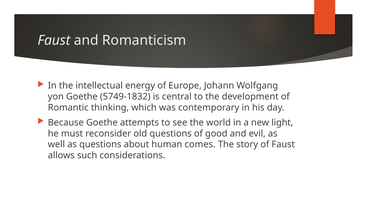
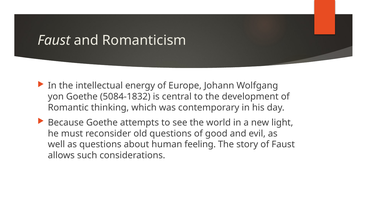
5749-1832: 5749-1832 -> 5084-1832
comes: comes -> feeling
